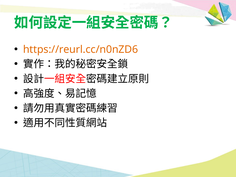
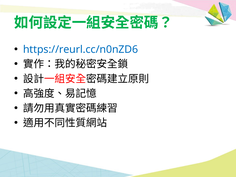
https://reurl.cc/n0nZD6 colour: orange -> blue
